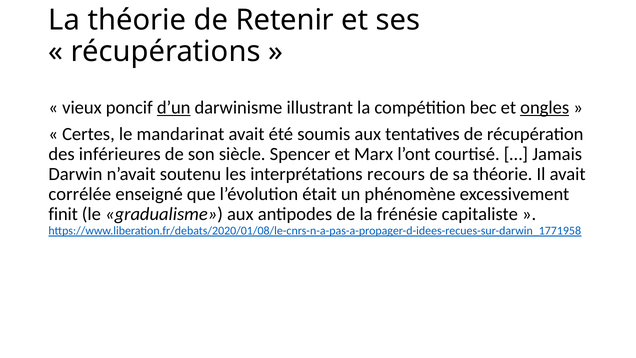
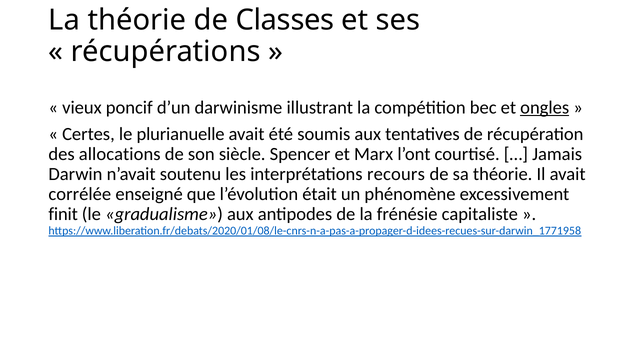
Retenir: Retenir -> Classes
d’un underline: present -> none
mandarinat: mandarinat -> plurianuelle
inférieures: inférieures -> allocations
